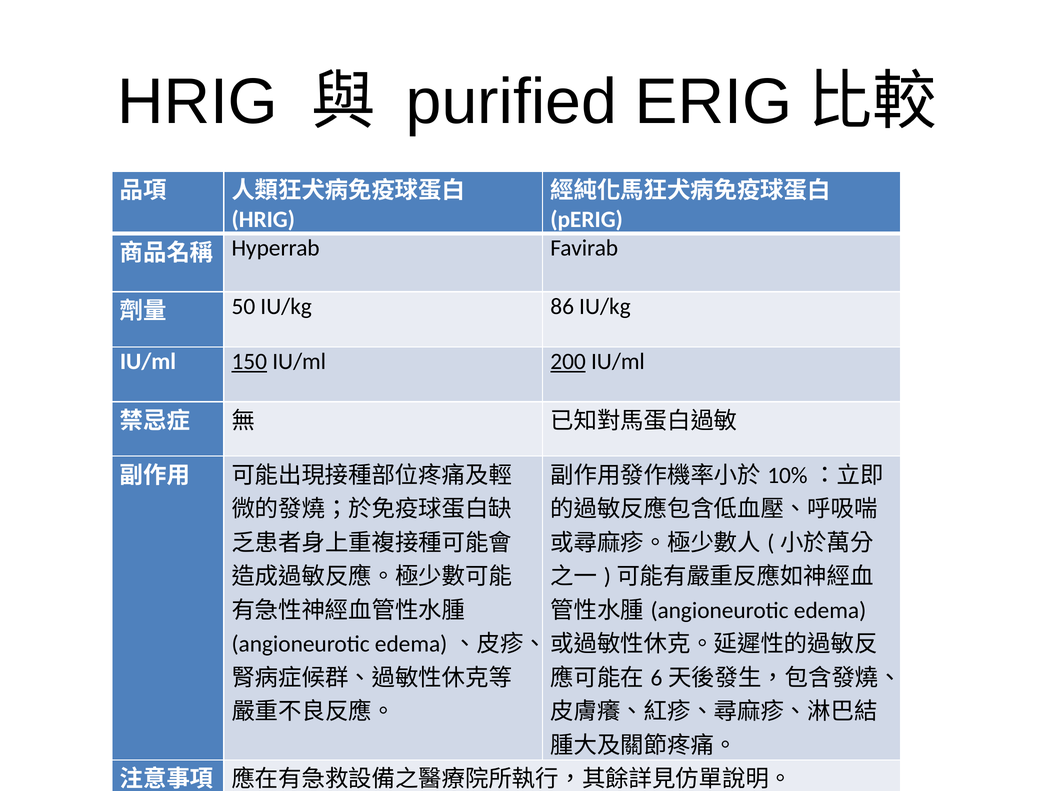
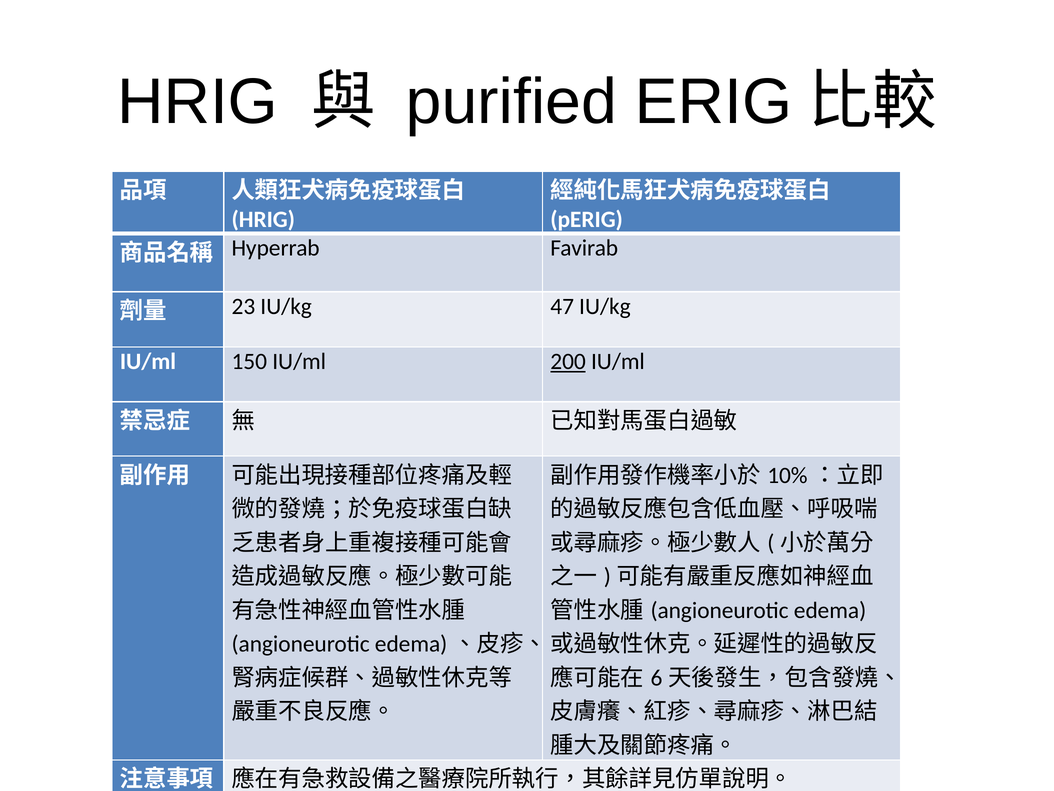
50: 50 -> 23
86: 86 -> 47
150 underline: present -> none
